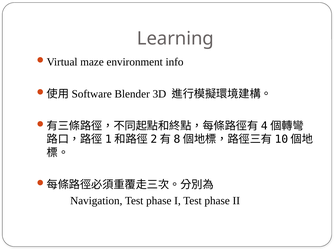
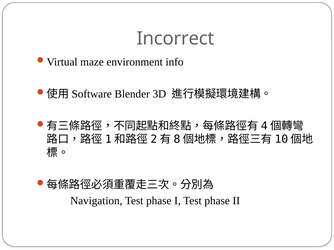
Learning: Learning -> Incorrect
